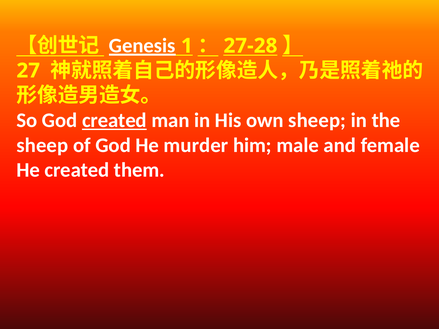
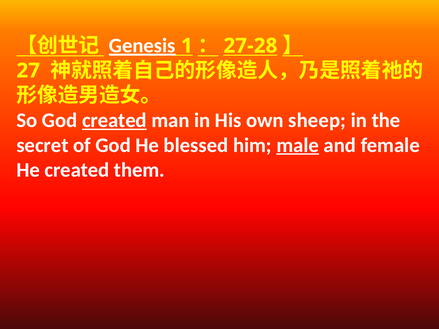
sheep at (42, 145): sheep -> secret
murder: murder -> blessed
male underline: none -> present
